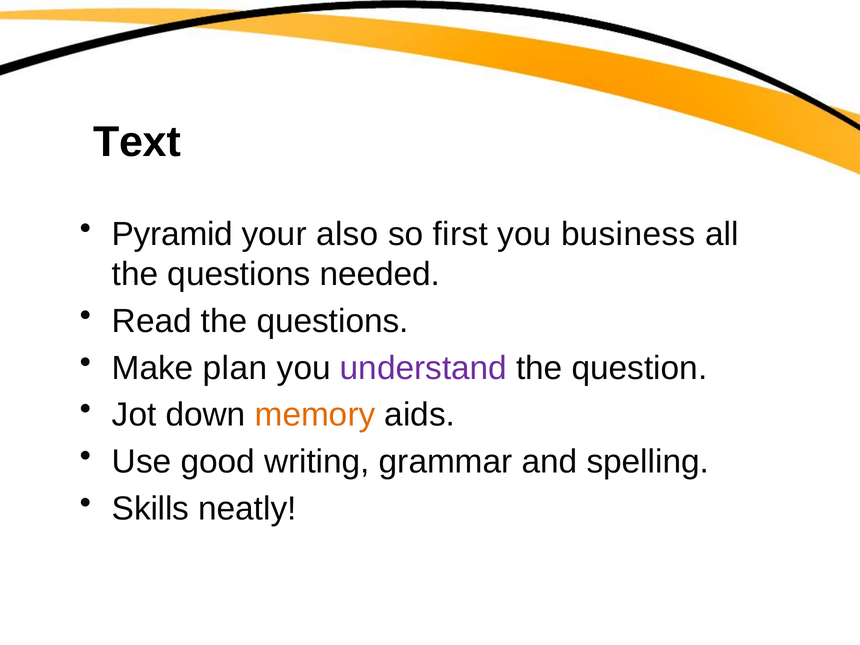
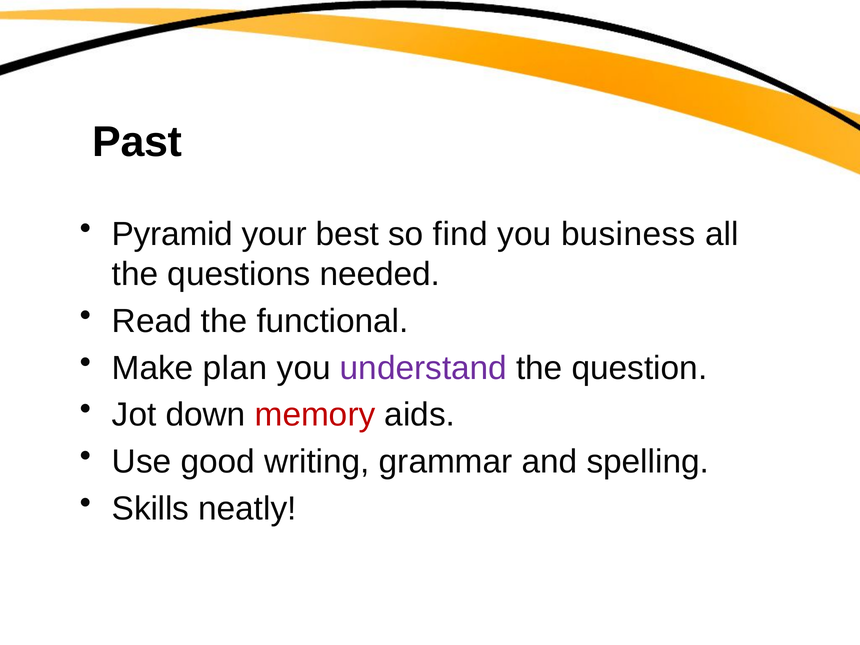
Text: Text -> Past
also: also -> best
first: first -> find
Read the questions: questions -> functional
memory colour: orange -> red
